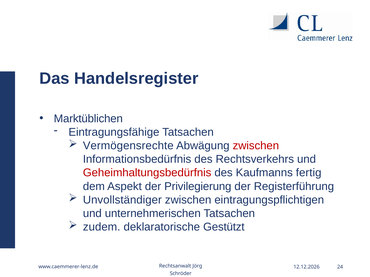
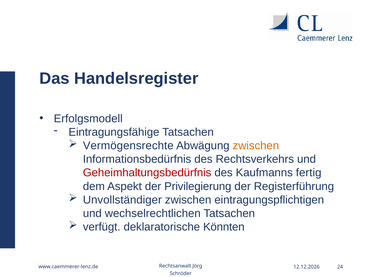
Marktüblichen: Marktüblichen -> Erfolgsmodell
zwischen at (256, 146) colour: red -> orange
unternehmerischen: unternehmerischen -> wechselrechtlichen
zudem: zudem -> verfügt
Gestützt: Gestützt -> Könnten
